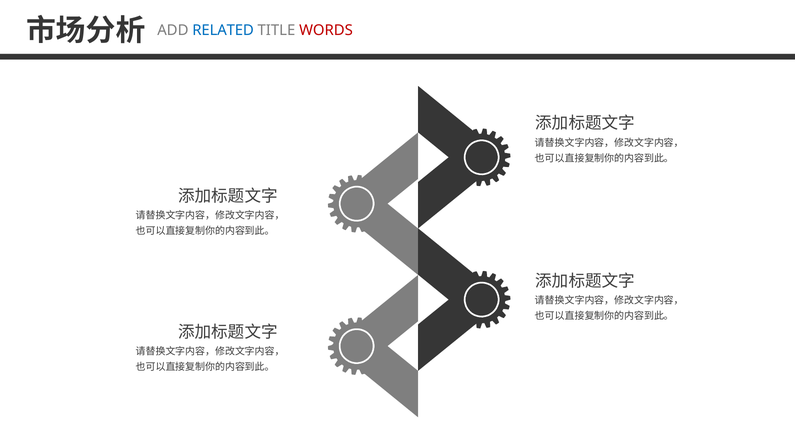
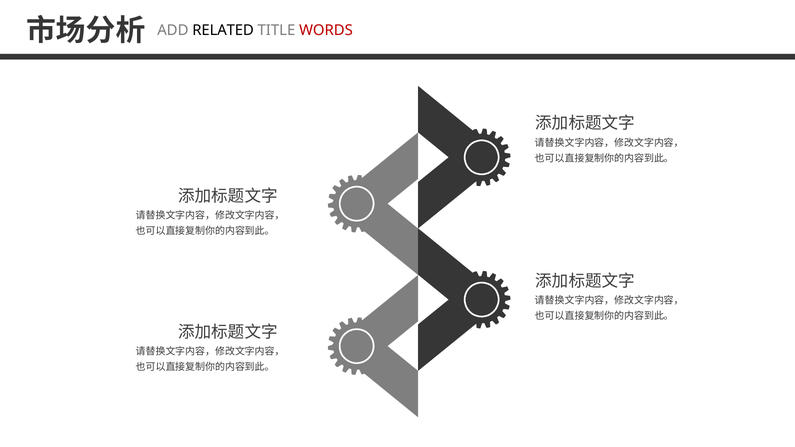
RELATED colour: blue -> black
